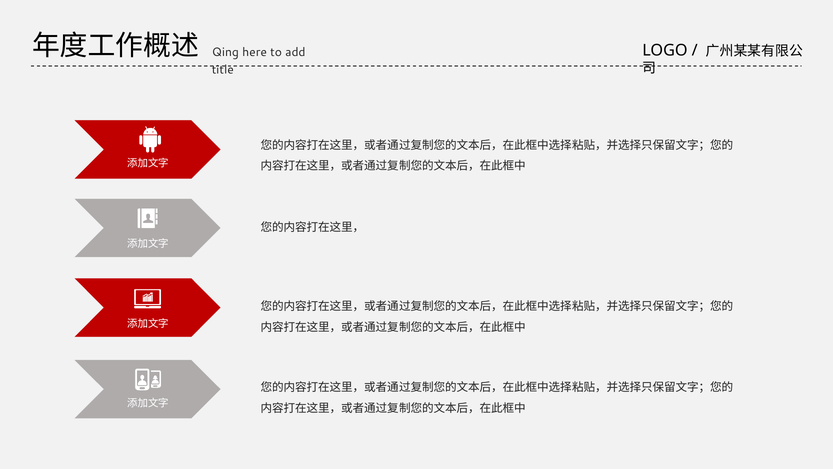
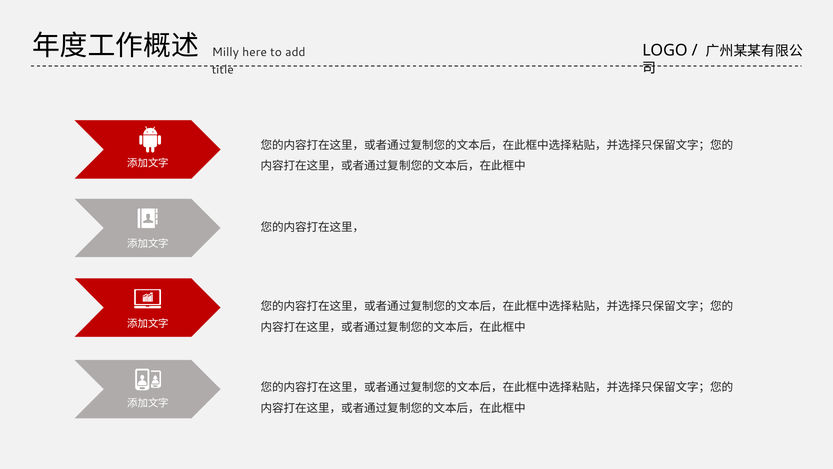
Qing: Qing -> Milly
